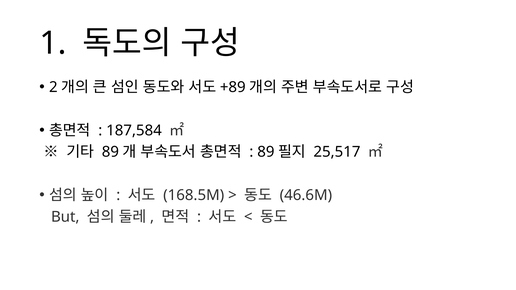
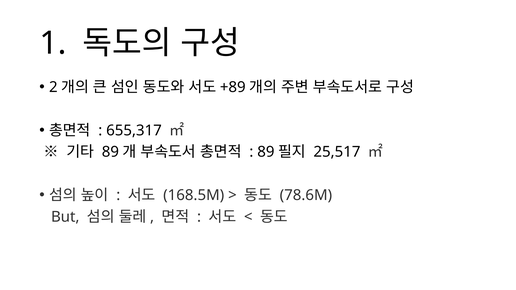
187,584: 187,584 -> 655,317
46.6M: 46.6M -> 78.6M
